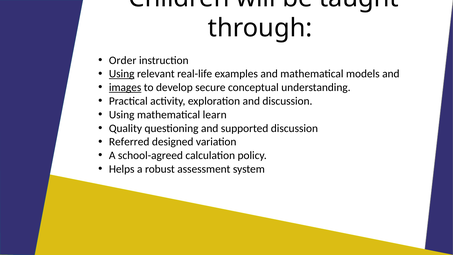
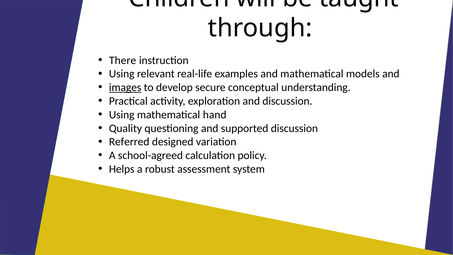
Order: Order -> There
Using at (122, 74) underline: present -> none
learn: learn -> hand
